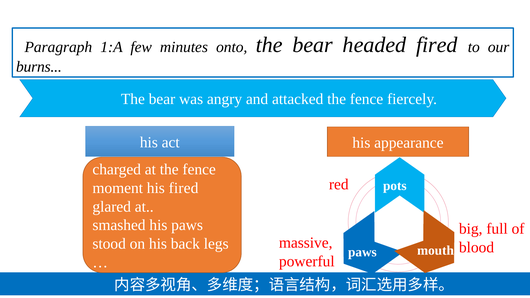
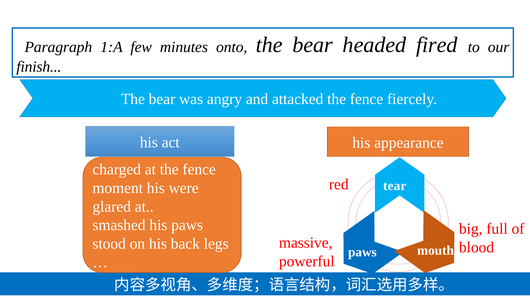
burns: burns -> finish
pots: pots -> tear
his fired: fired -> were
